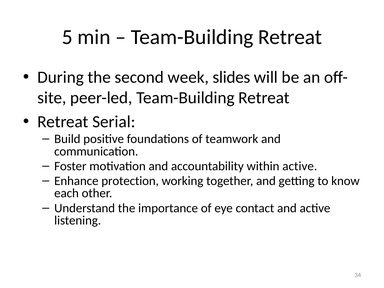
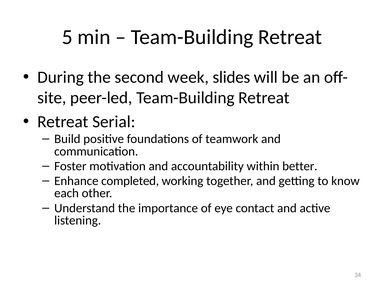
within active: active -> better
protection: protection -> completed
